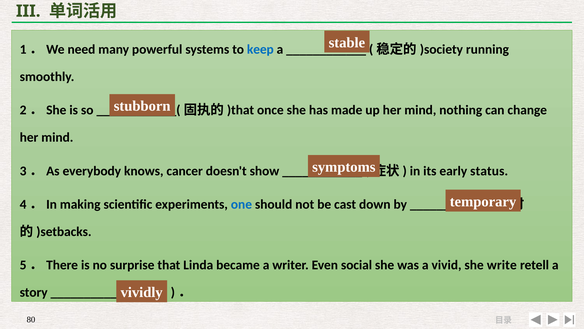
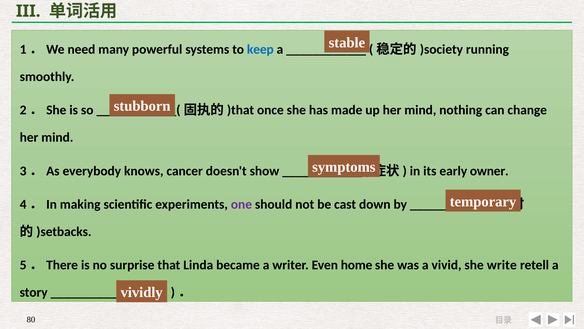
status: status -> owner
one colour: blue -> purple
social: social -> home
